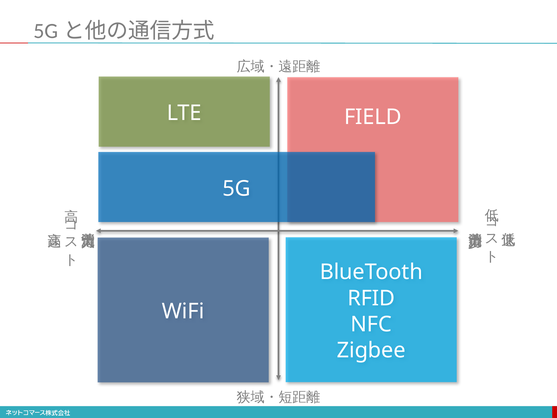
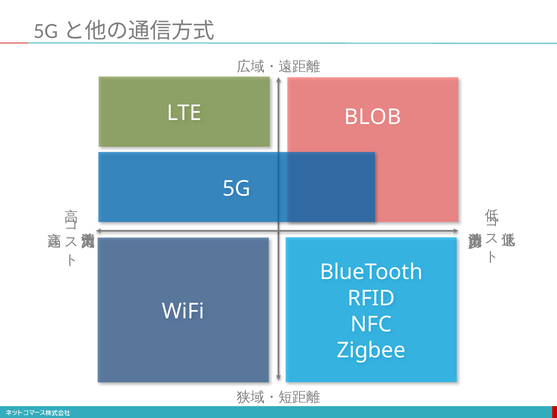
FIELD: FIELD -> BLOB
